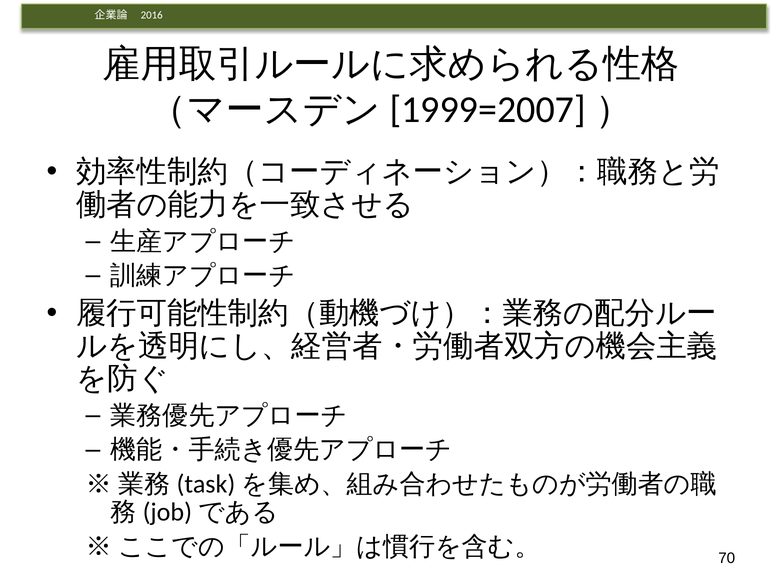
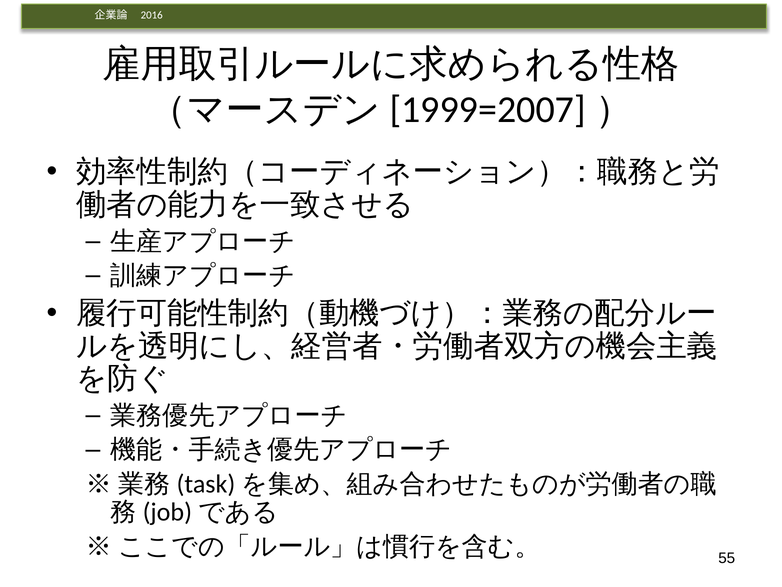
70: 70 -> 55
